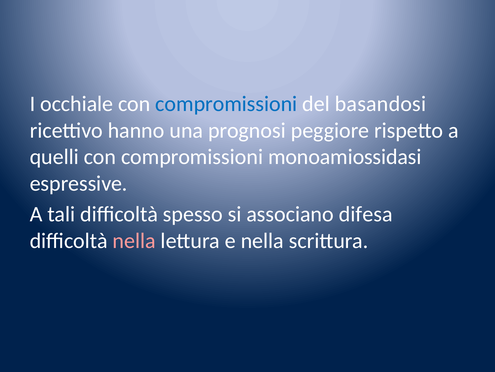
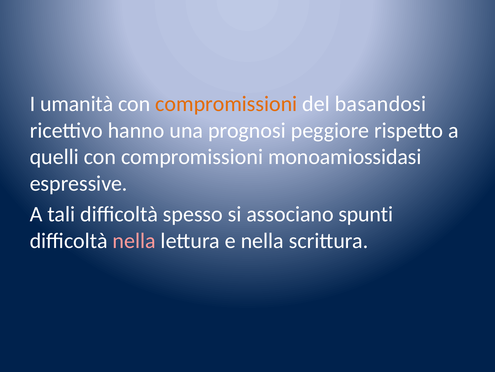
occhiale: occhiale -> umanità
compromissioni at (226, 104) colour: blue -> orange
difesa: difesa -> spunti
